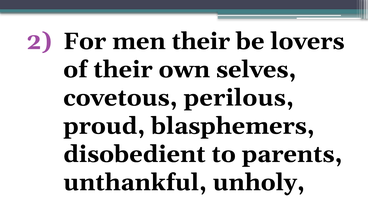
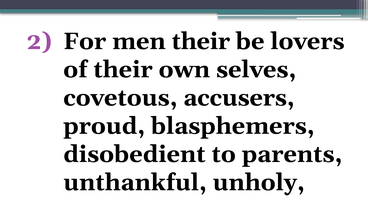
perilous: perilous -> accusers
